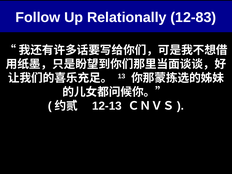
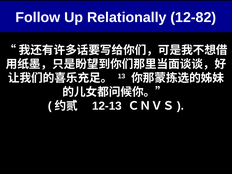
12-83: 12-83 -> 12-82
